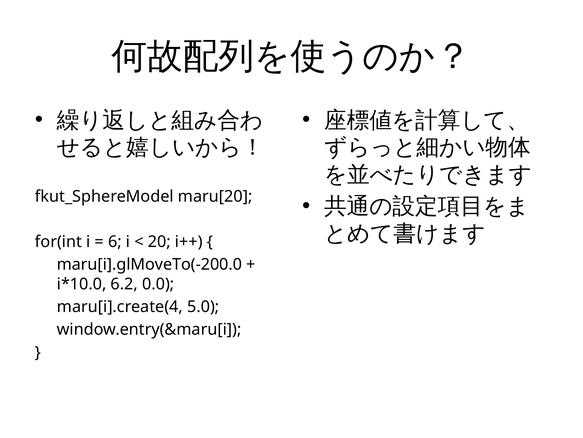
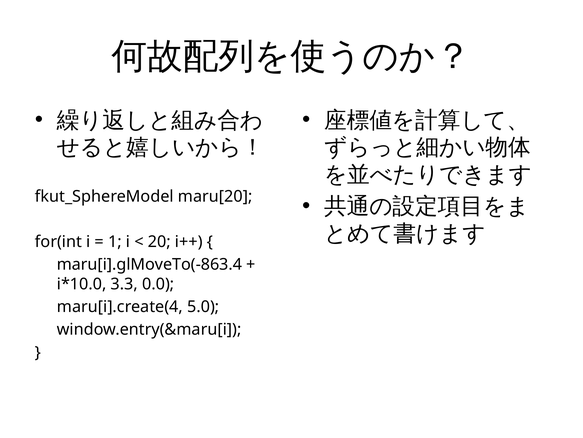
6: 6 -> 1
maru[i].glMoveTo(-200.0: maru[i].glMoveTo(-200.0 -> maru[i].glMoveTo(-863.4
6.2: 6.2 -> 3.3
